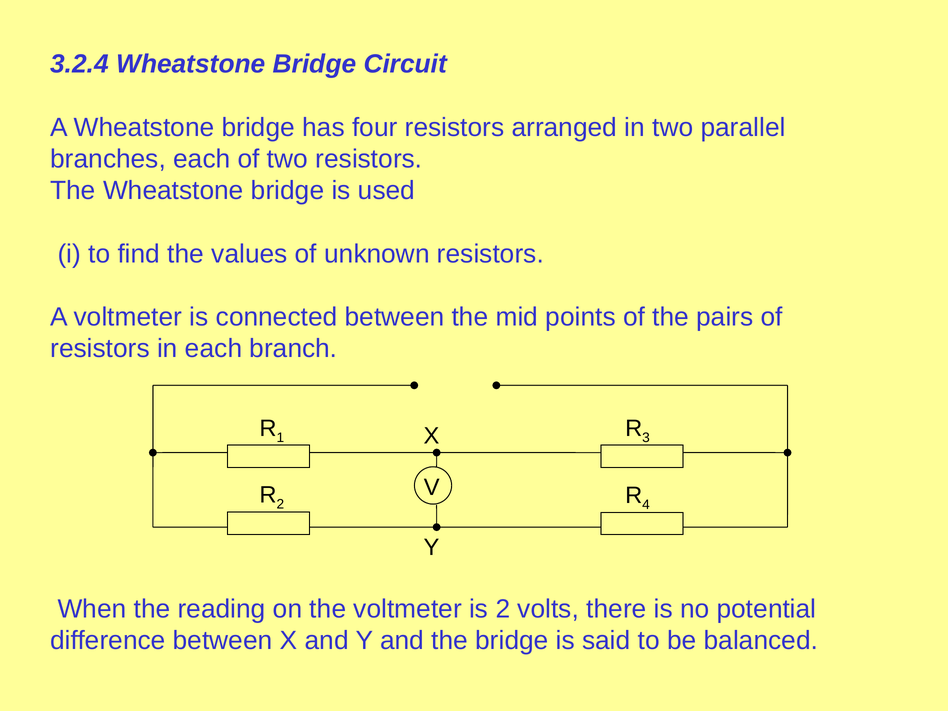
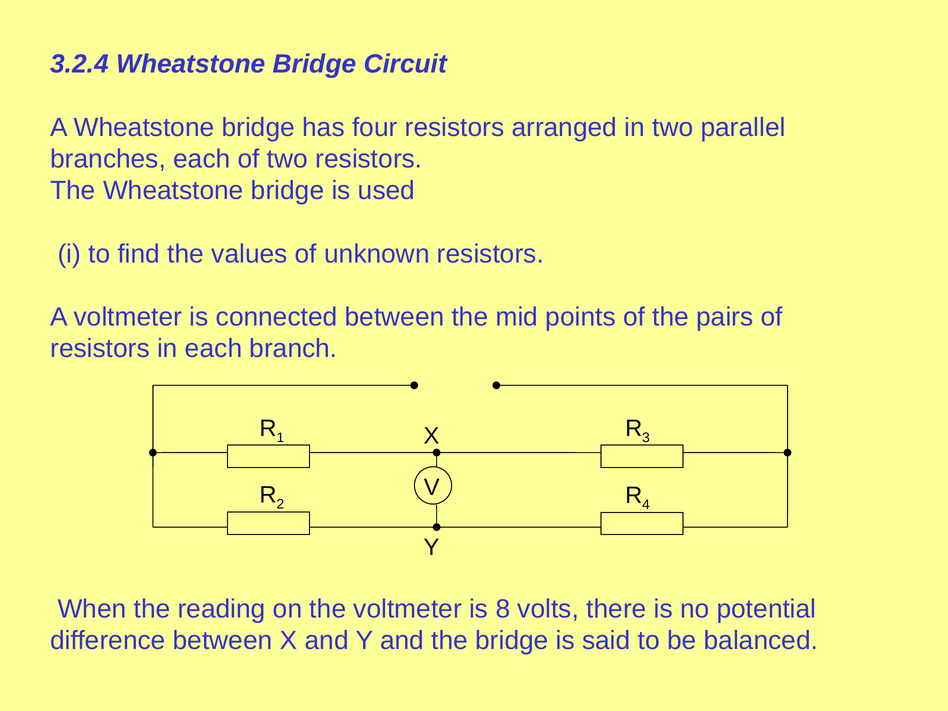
is 2: 2 -> 8
